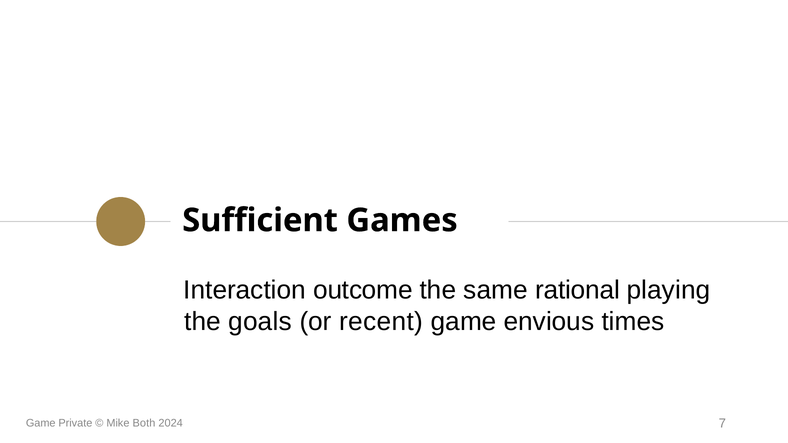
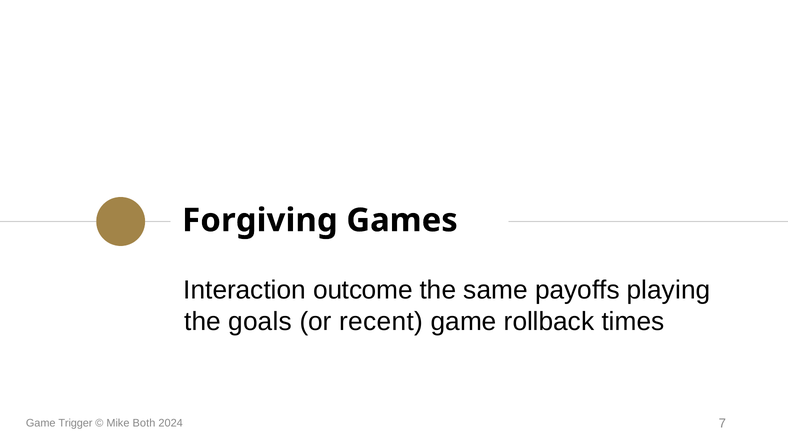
Sufficient: Sufficient -> Forgiving
rational: rational -> payoffs
envious: envious -> rollback
Private: Private -> Trigger
